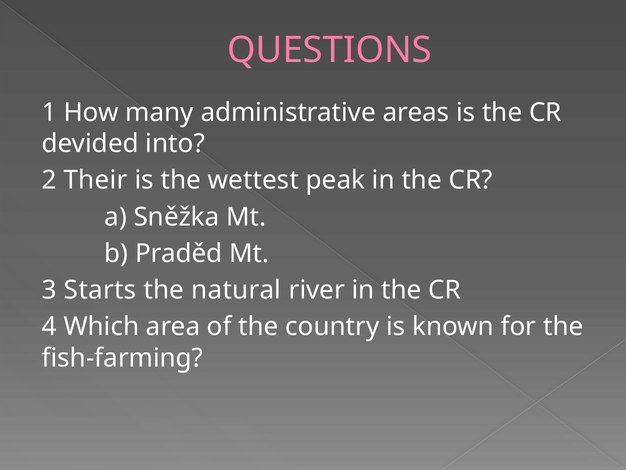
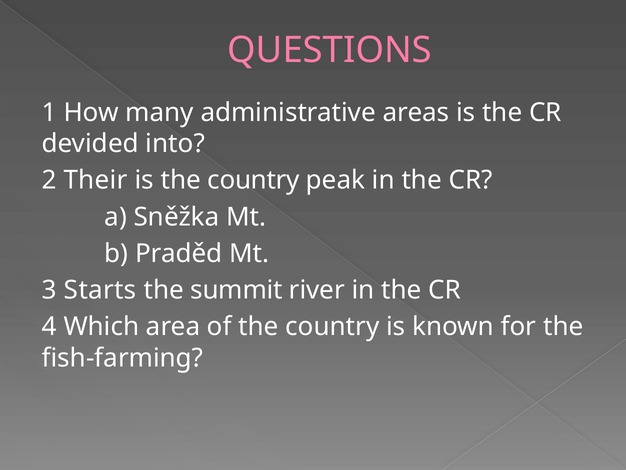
is the wettest: wettest -> country
natural: natural -> summit
